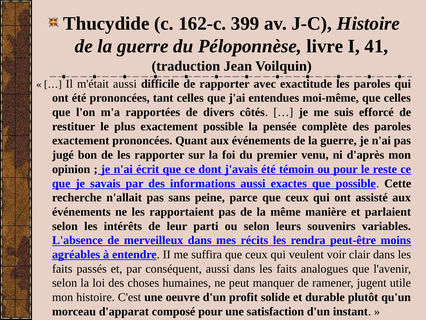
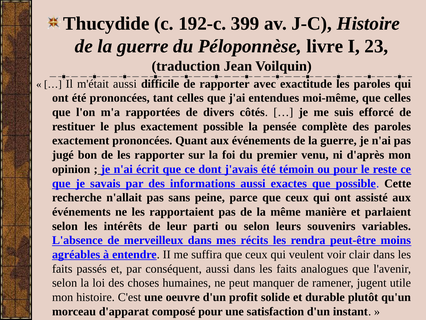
162-c: 162-c -> 192-c
41: 41 -> 23
